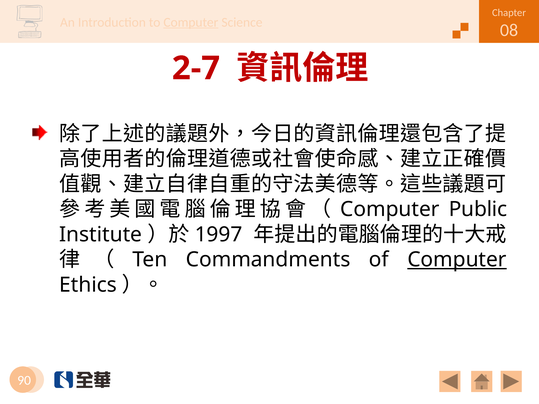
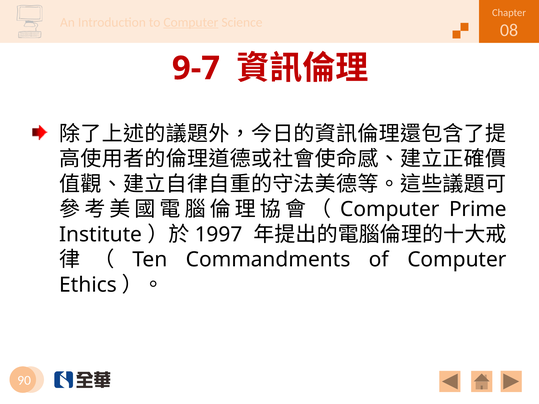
2-7: 2-7 -> 9-7
Public: Public -> Prime
Computer at (457, 260) underline: present -> none
